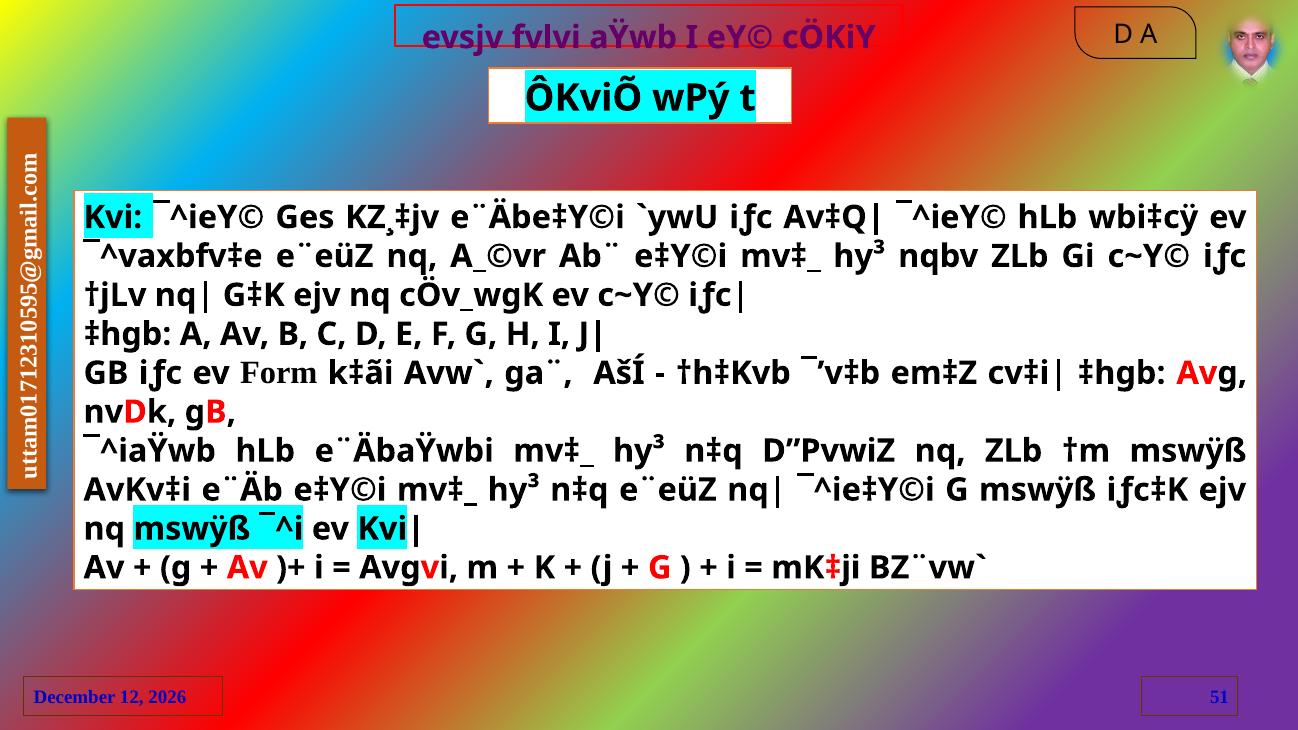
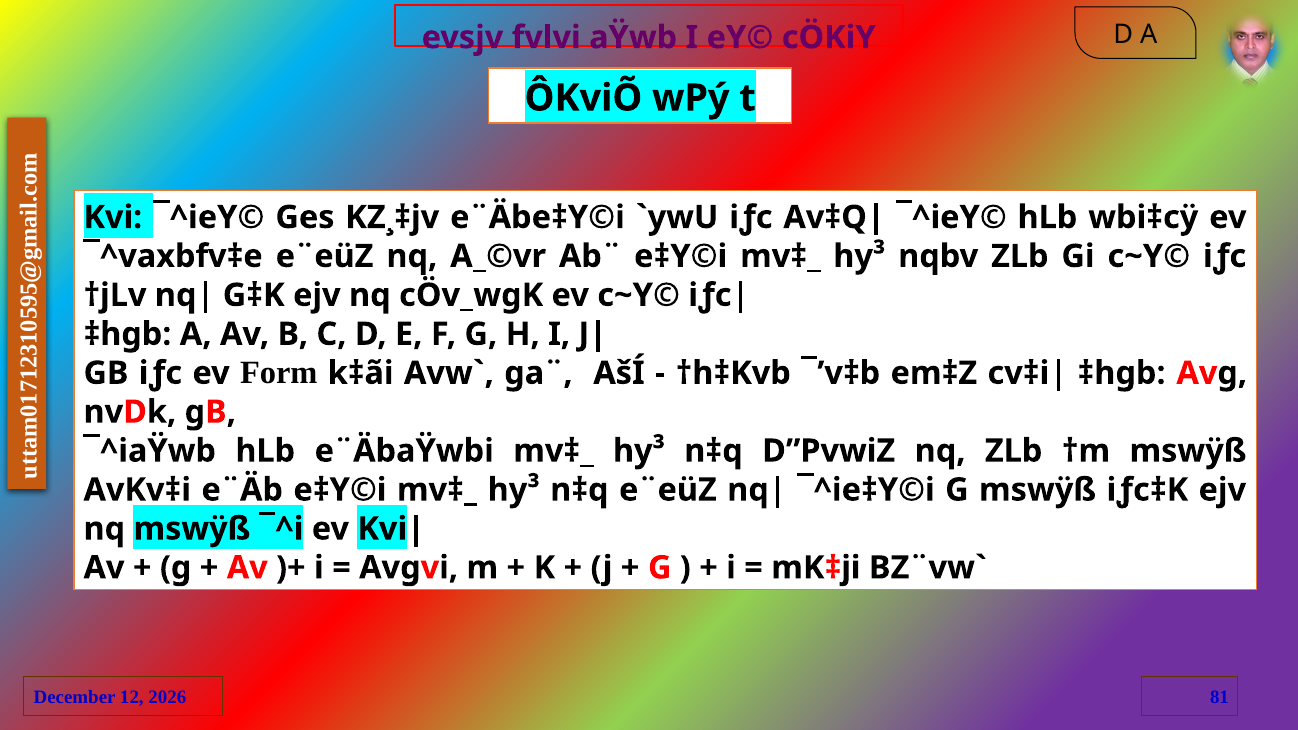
51: 51 -> 81
